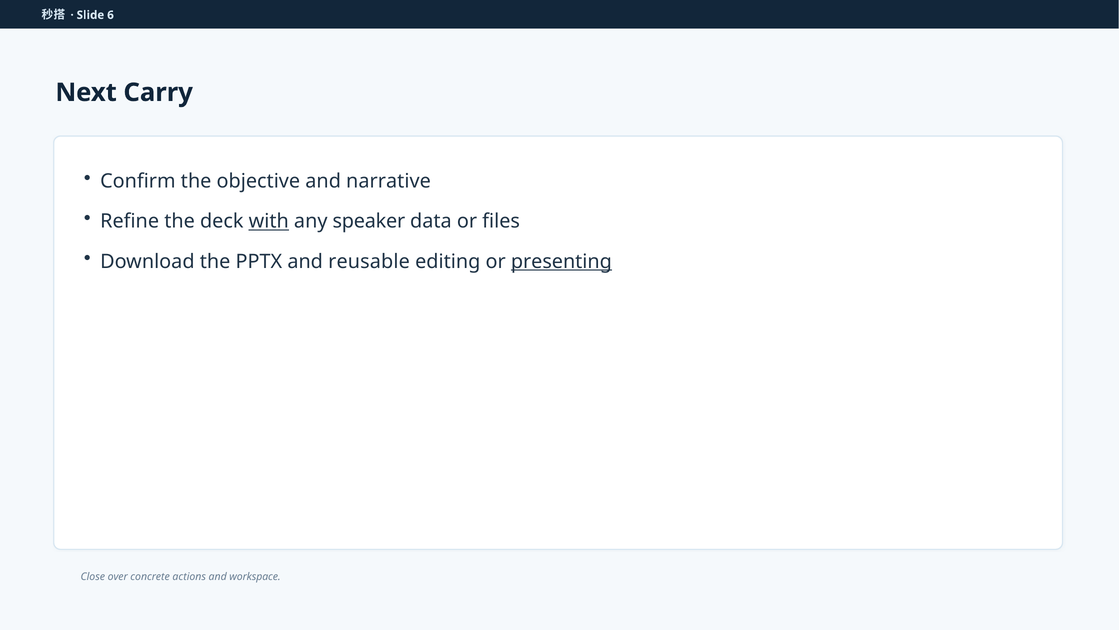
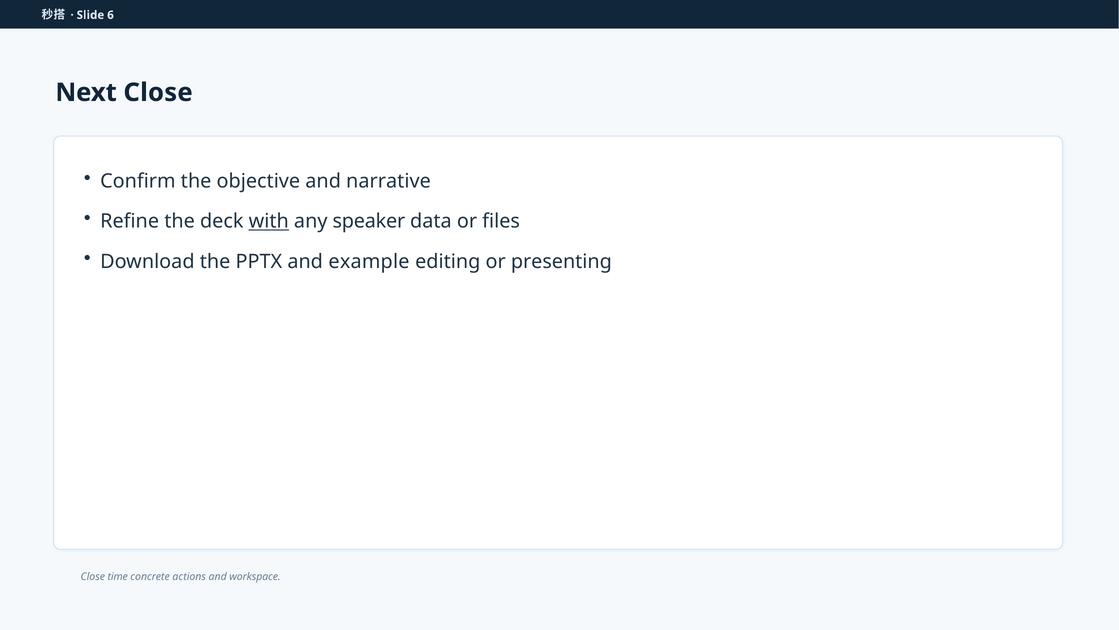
Next Carry: Carry -> Close
reusable: reusable -> example
presenting underline: present -> none
over: over -> time
